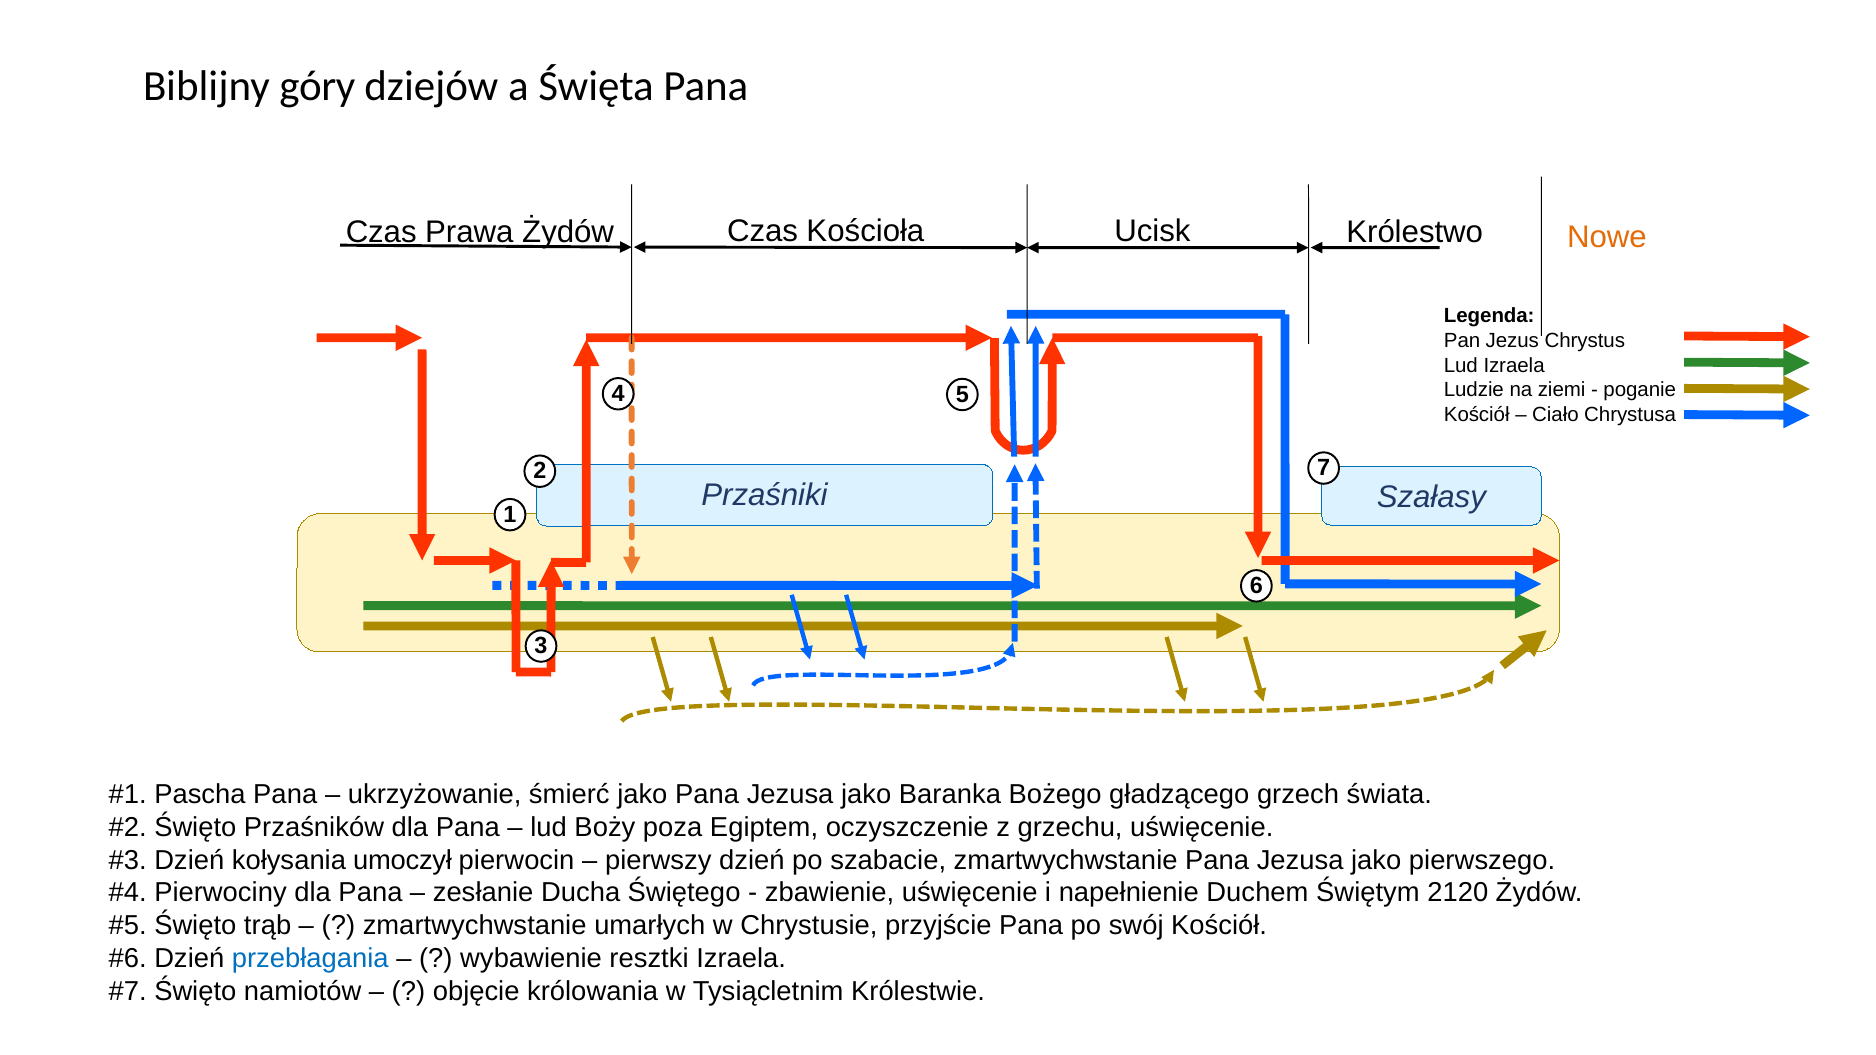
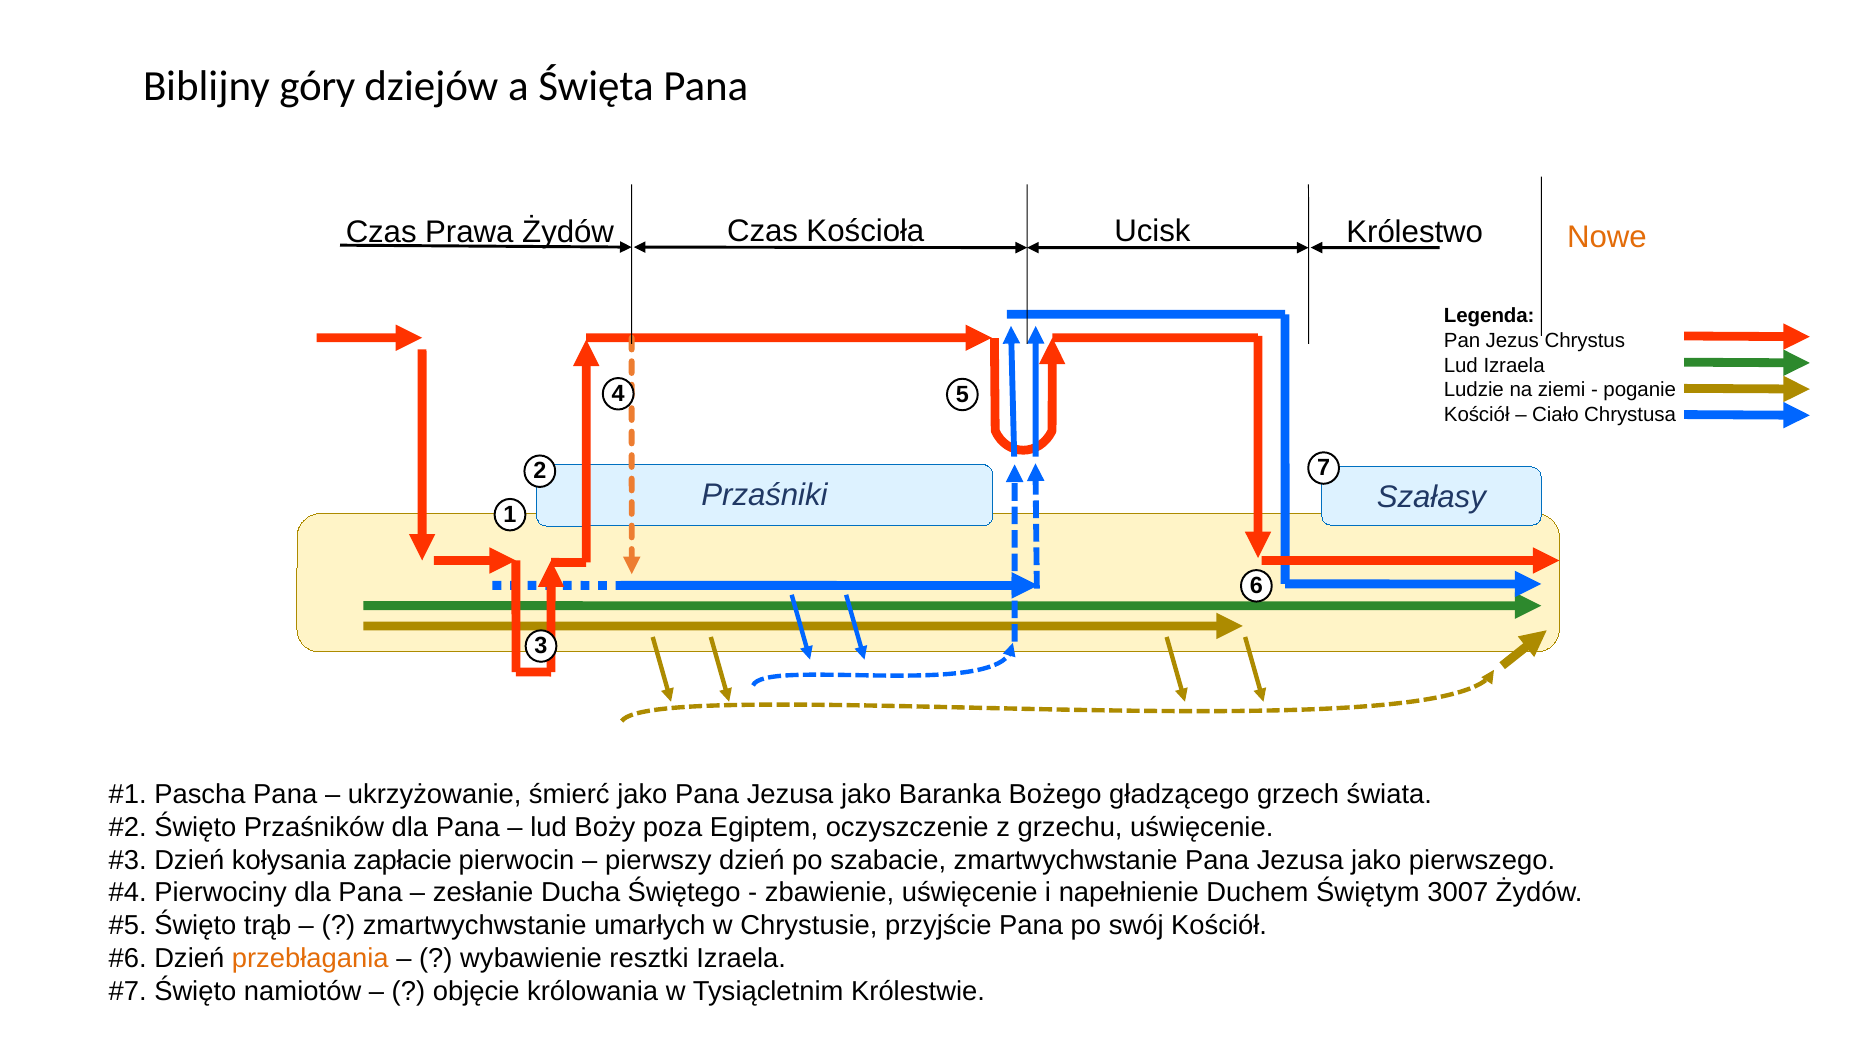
umoczył: umoczył -> zapłacie
2120: 2120 -> 3007
przebłagania colour: blue -> orange
